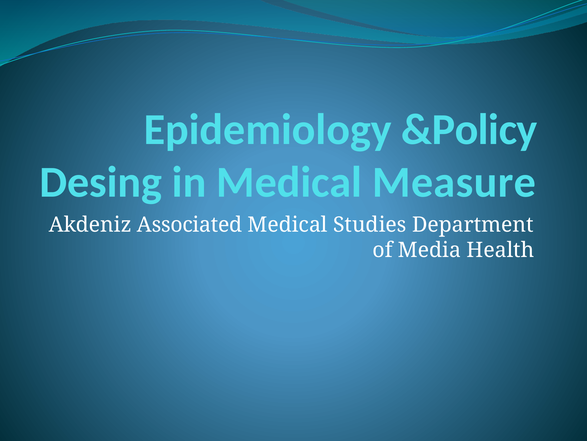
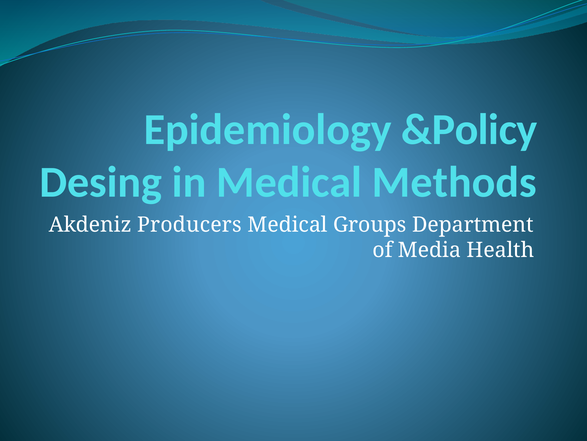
Measure: Measure -> Methods
Associated: Associated -> Producers
Studies: Studies -> Groups
